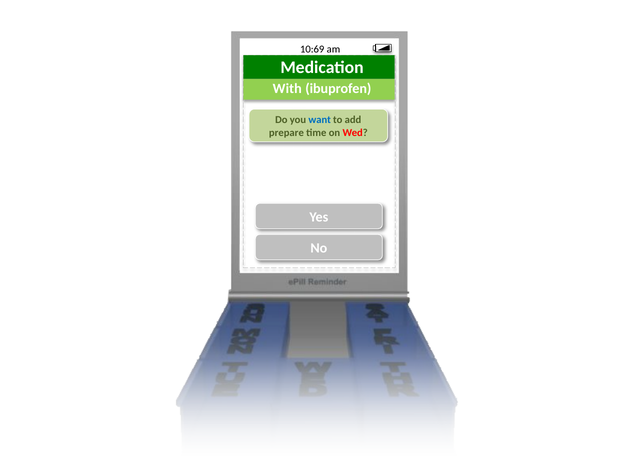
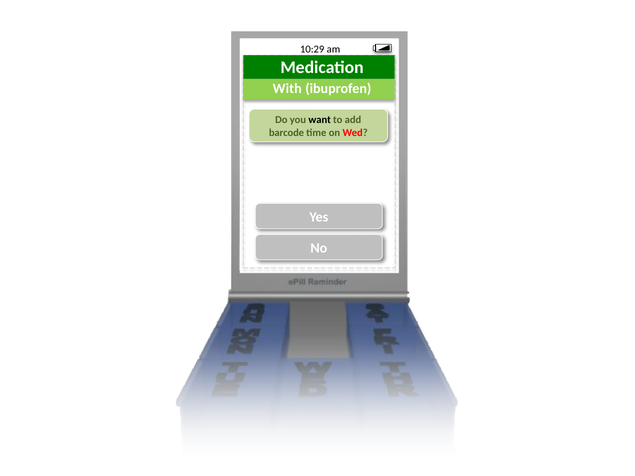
10:69: 10:69 -> 10:29
want colour: blue -> black
prepare: prepare -> barcode
